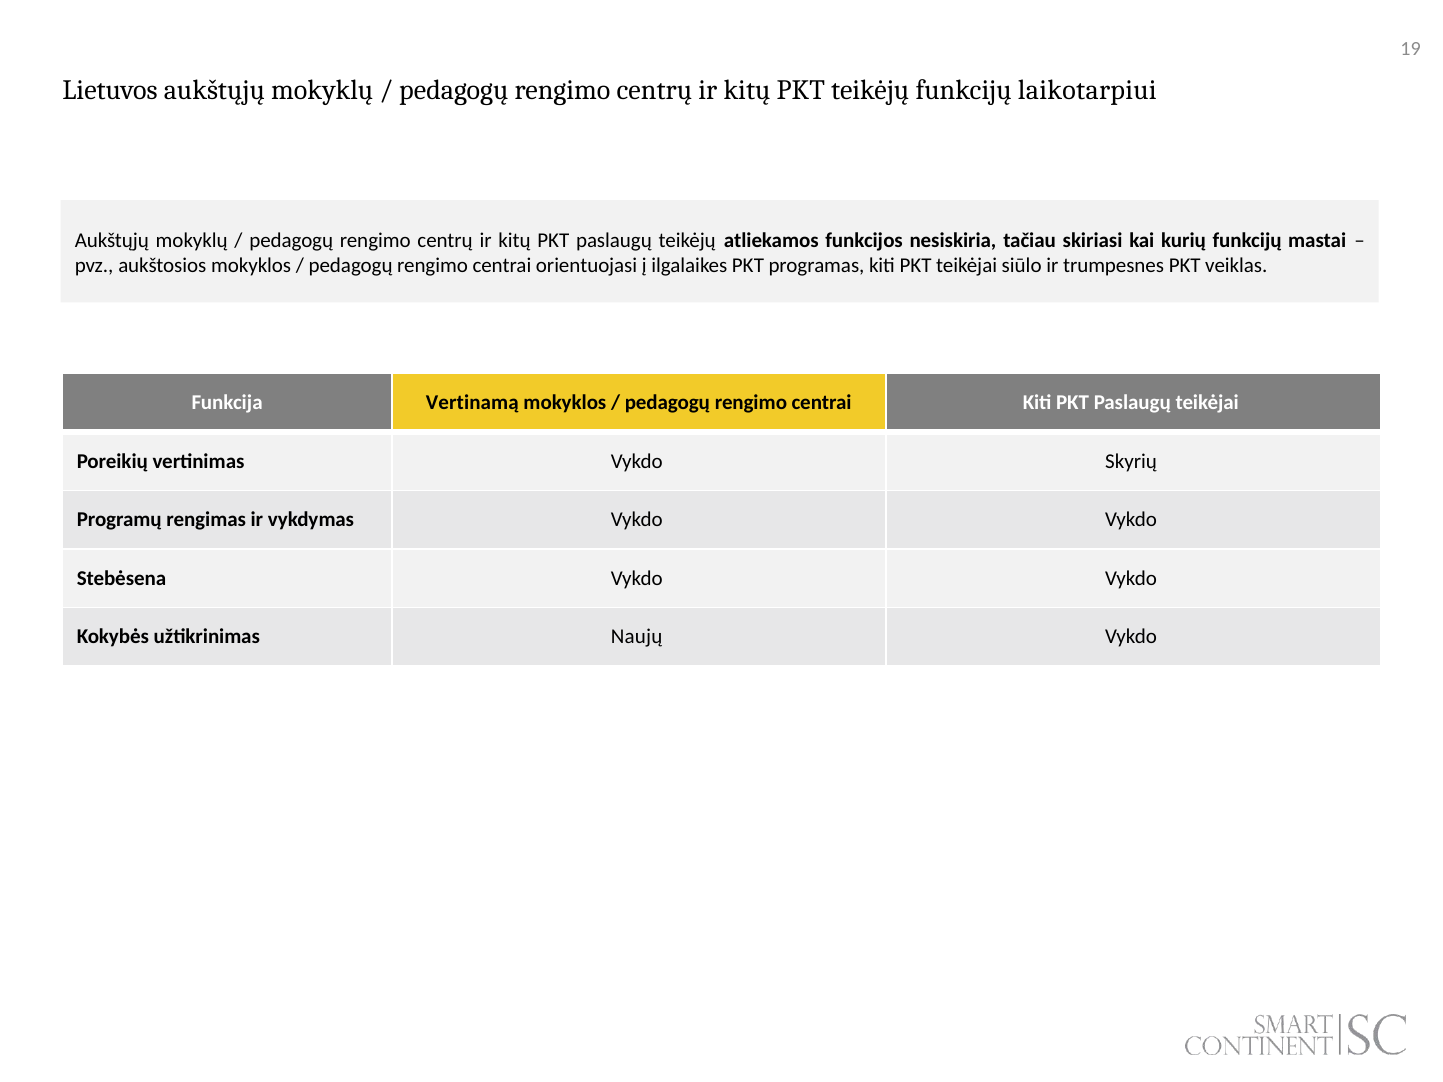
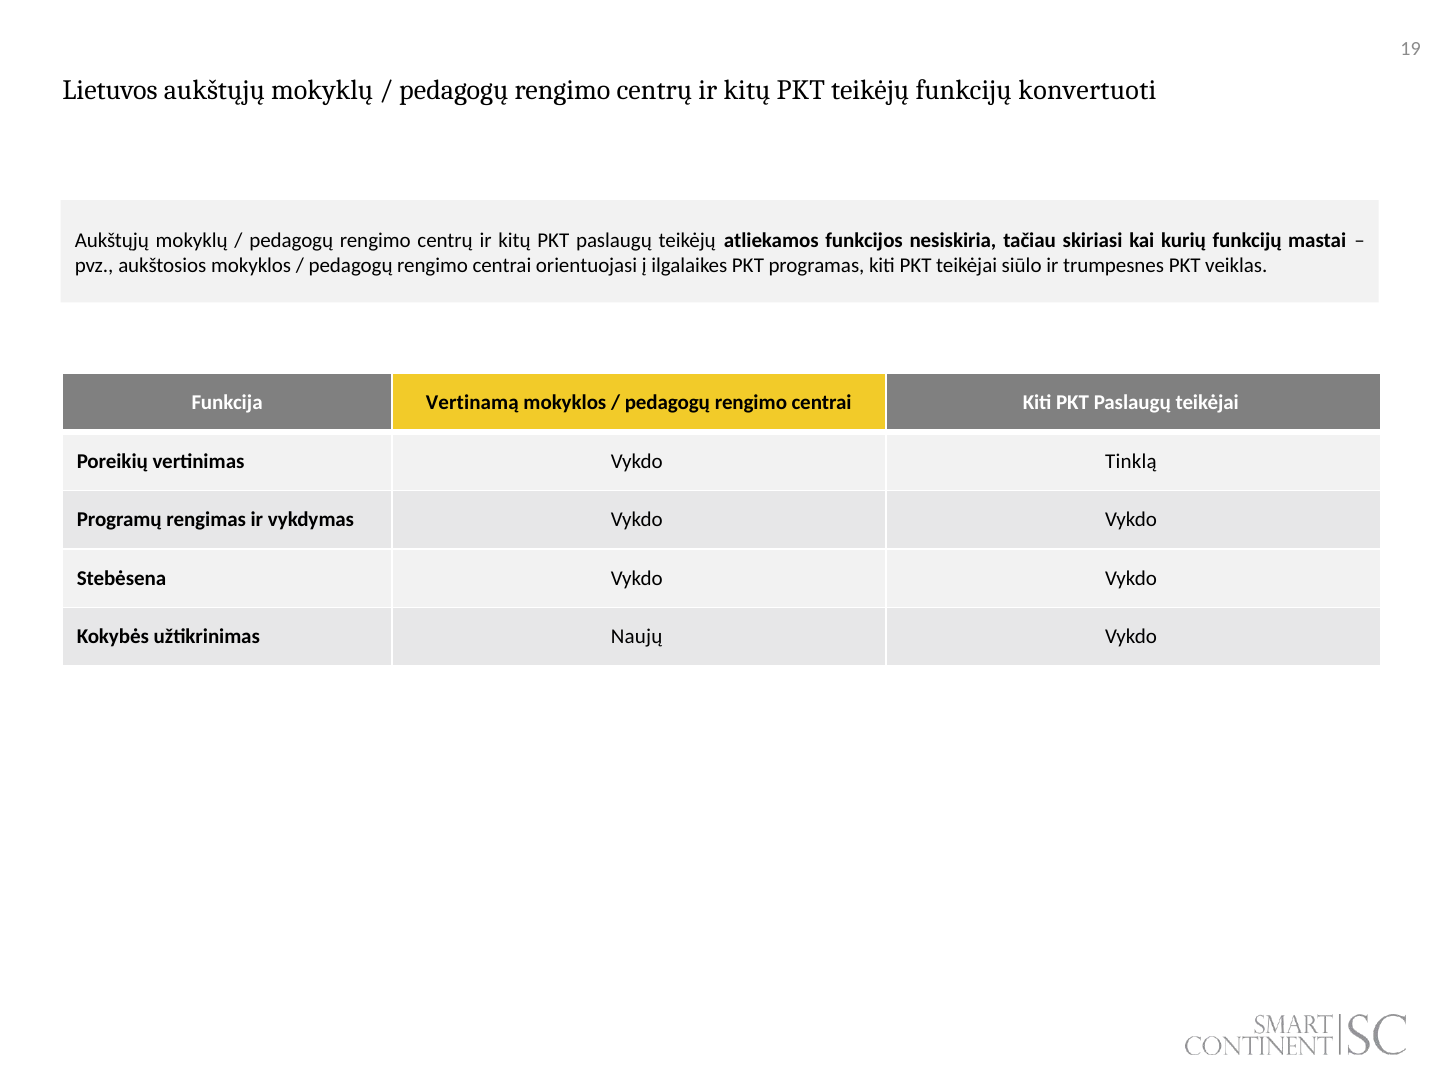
laikotarpiui: laikotarpiui -> konvertuoti
Skyrių: Skyrių -> Tinklą
